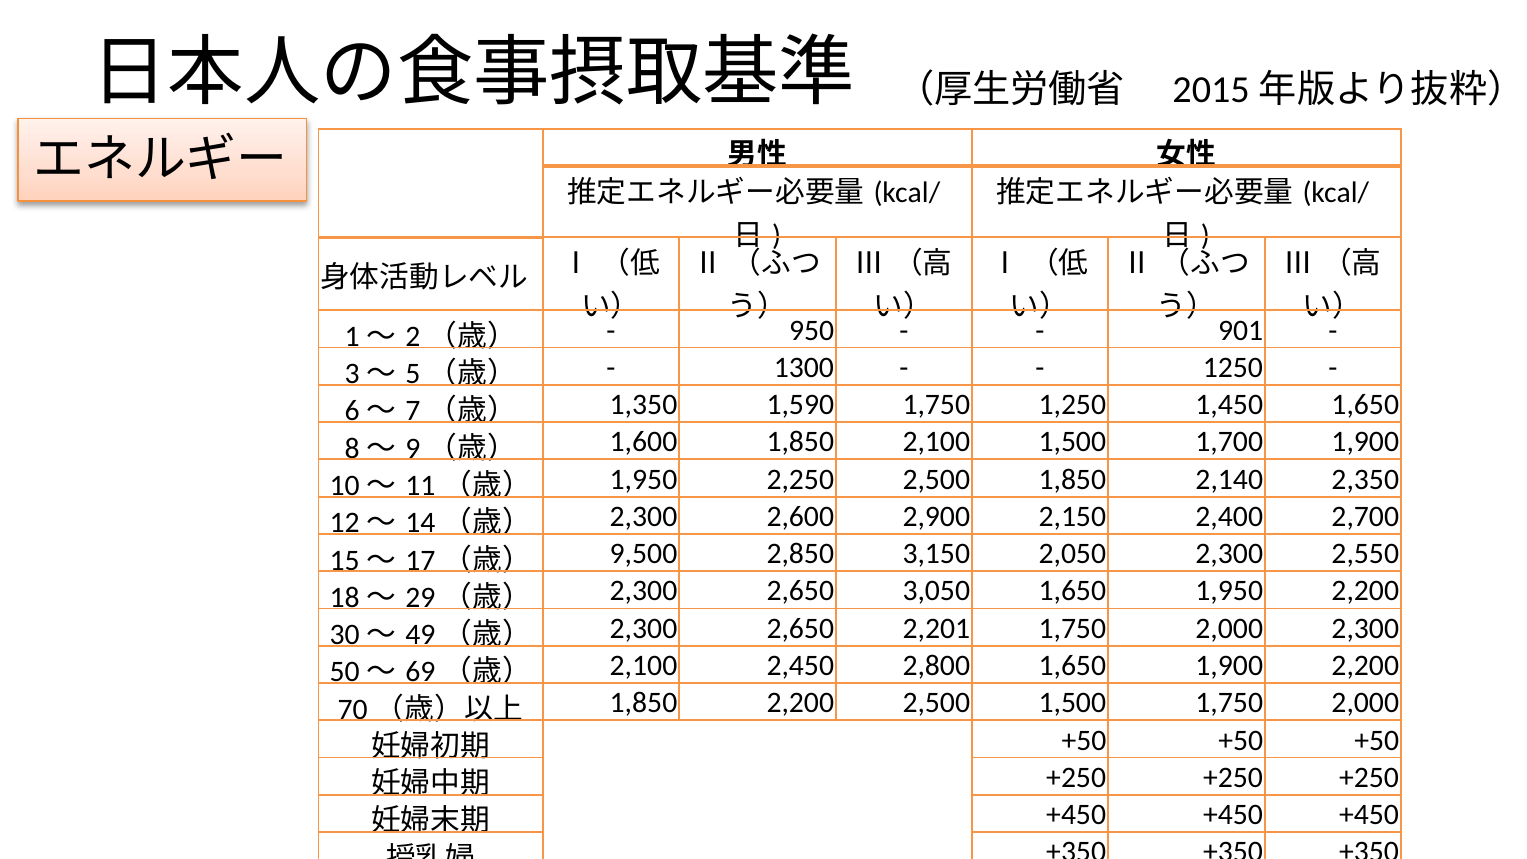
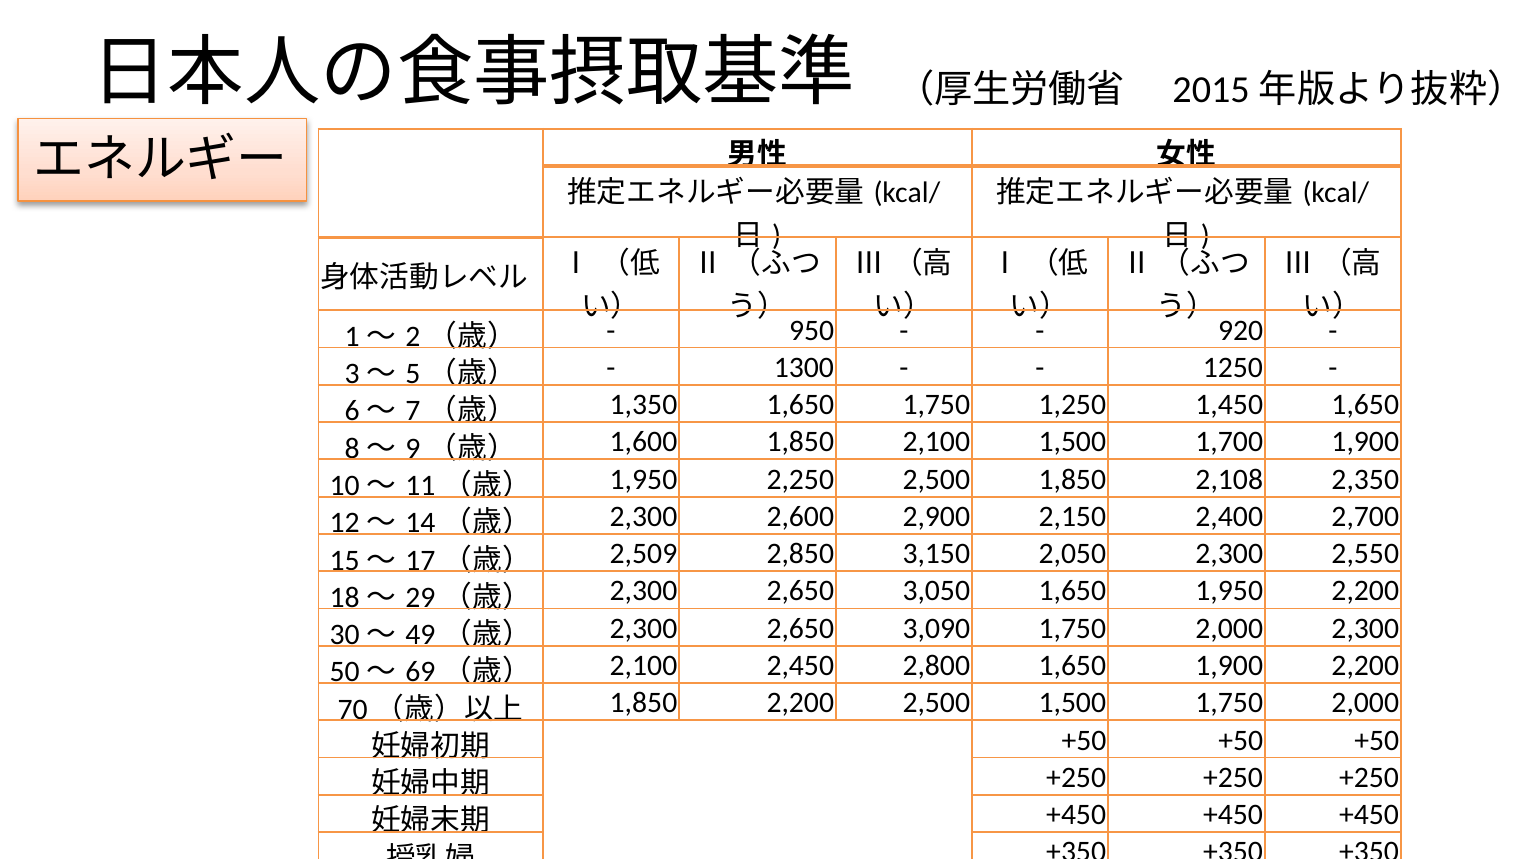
901: 901 -> 920
1,350 1,590: 1,590 -> 1,650
2,140: 2,140 -> 2,108
9,500: 9,500 -> 2,509
2,201: 2,201 -> 3,090
